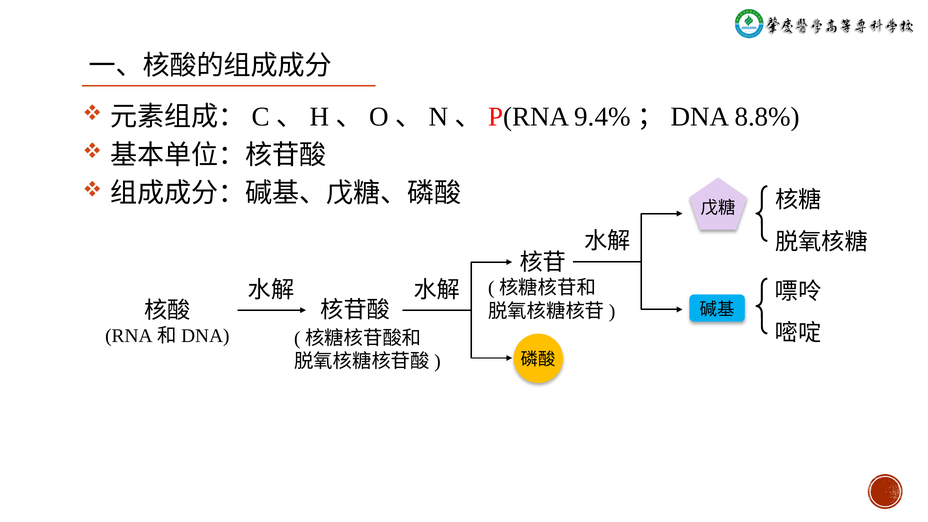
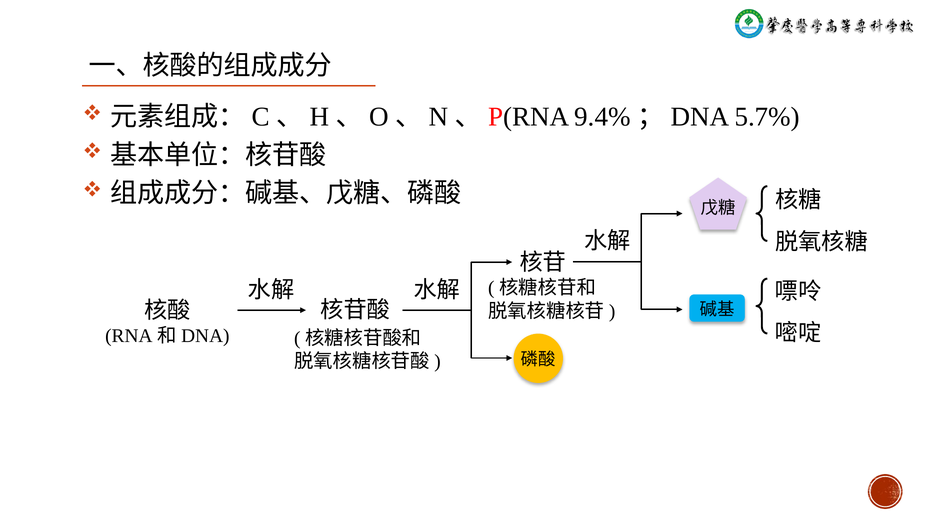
8.8%: 8.8% -> 5.7%
